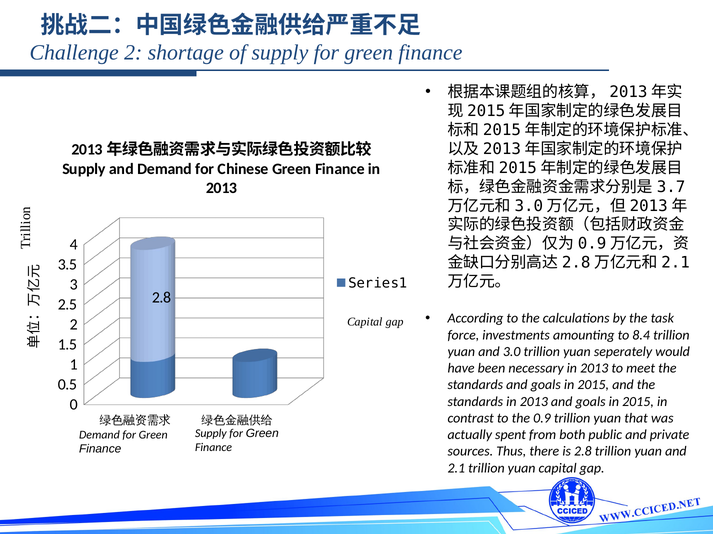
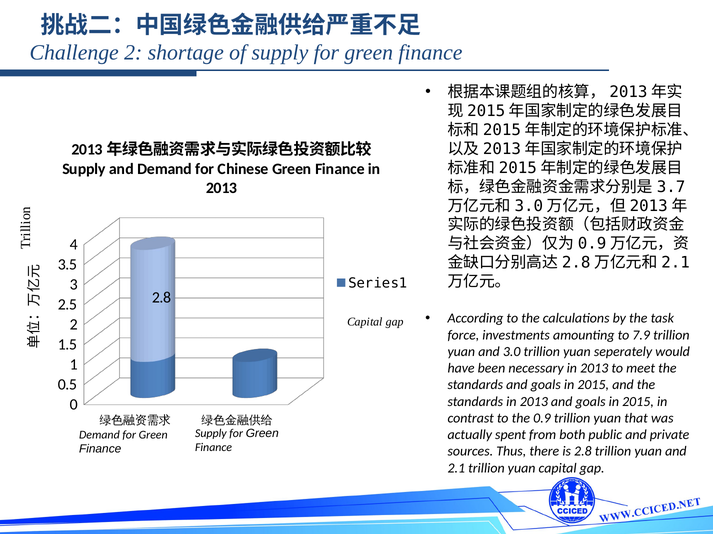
8.4: 8.4 -> 7.9
